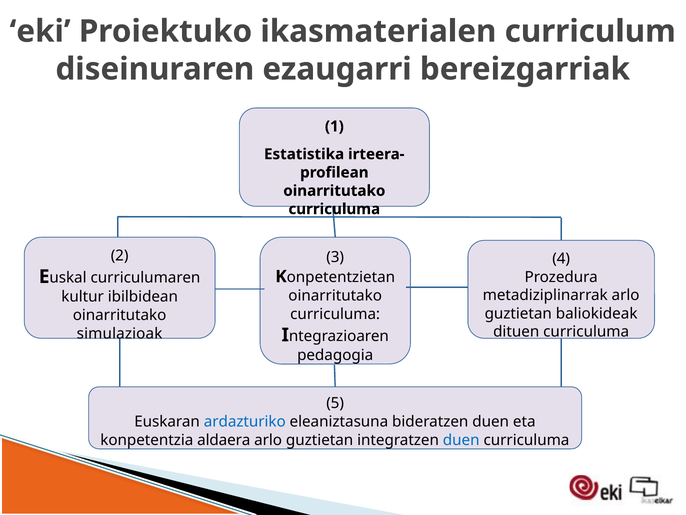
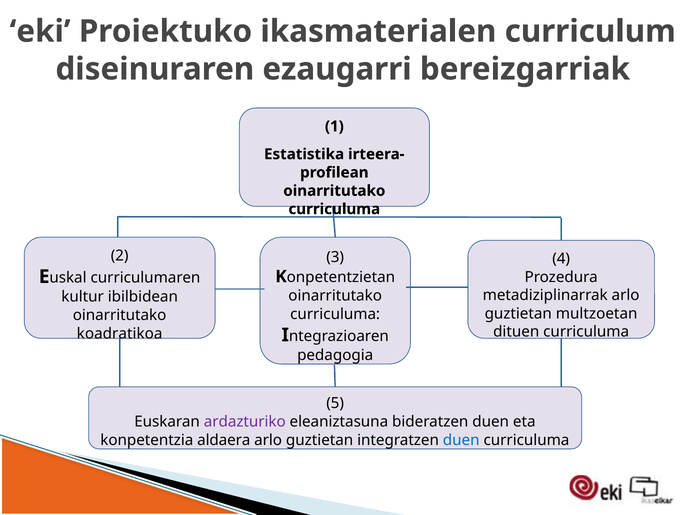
baliokideak: baliokideak -> multzoetan
simulazioak: simulazioak -> koadratikoa
ardazturiko colour: blue -> purple
